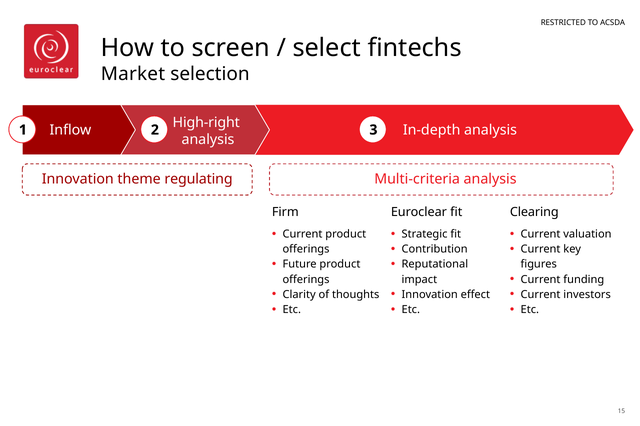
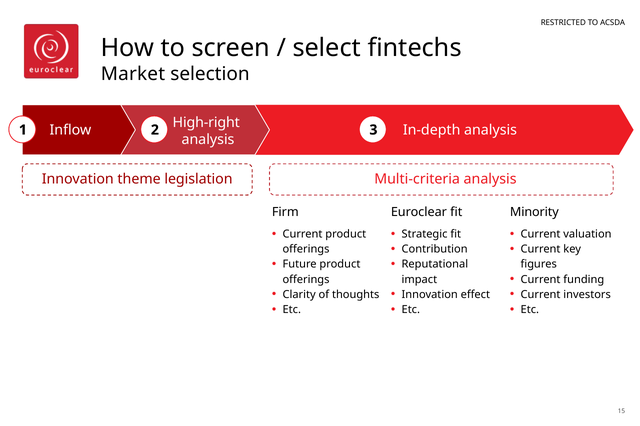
regulating: regulating -> legislation
Clearing: Clearing -> Minority
